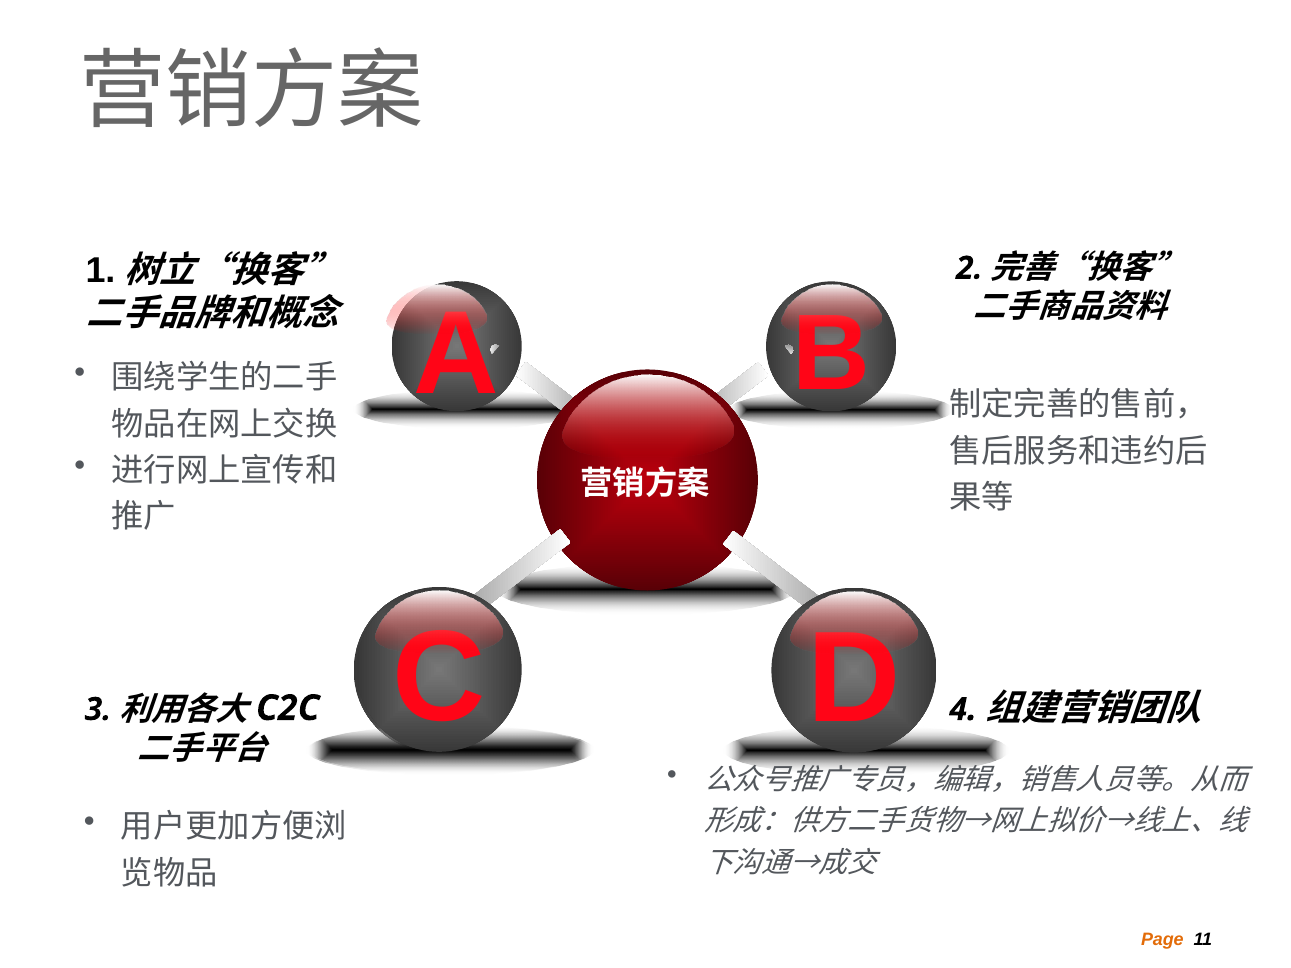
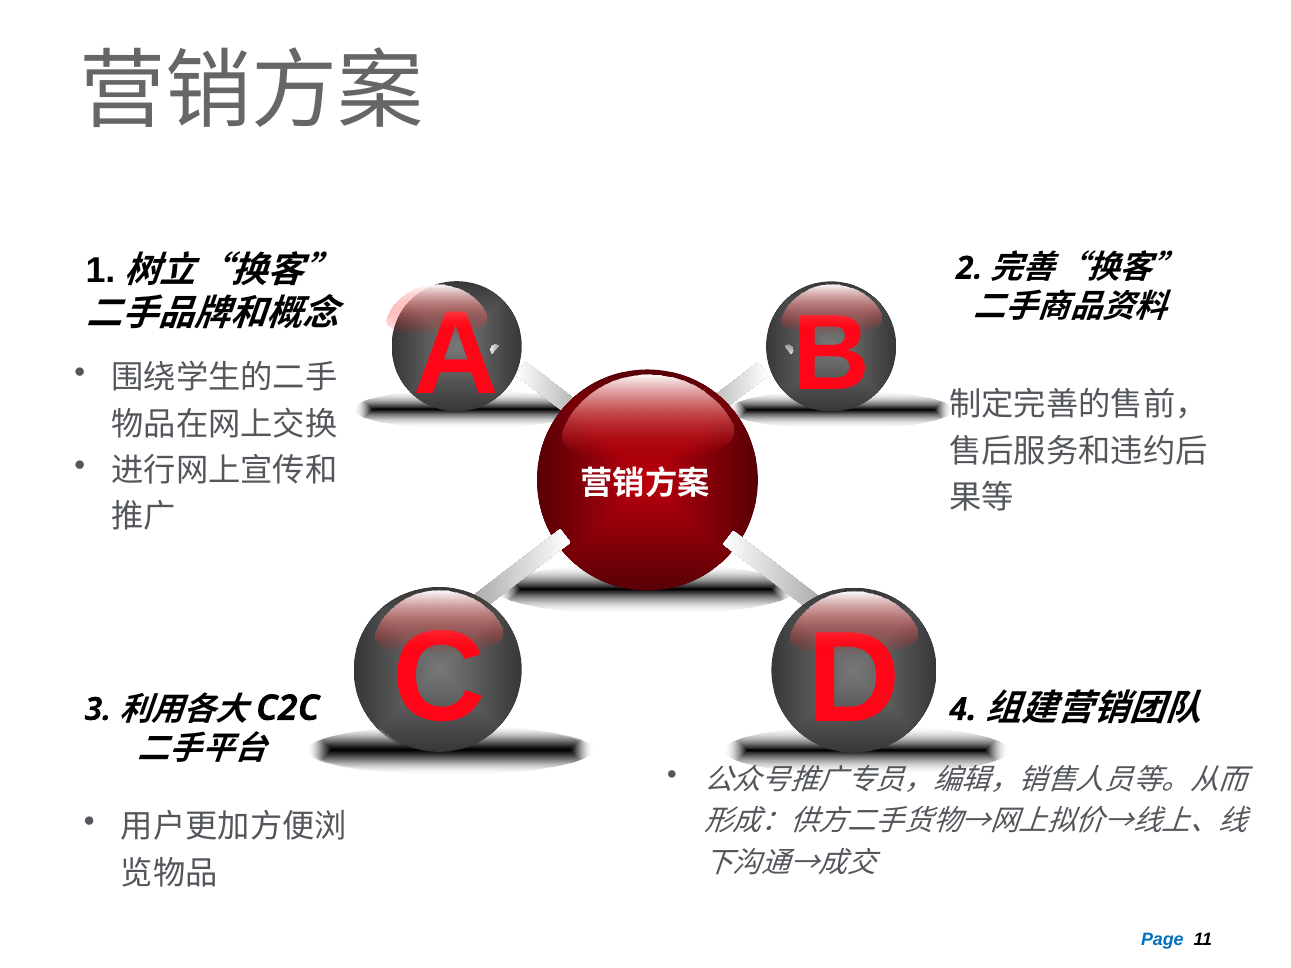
Page colour: orange -> blue
